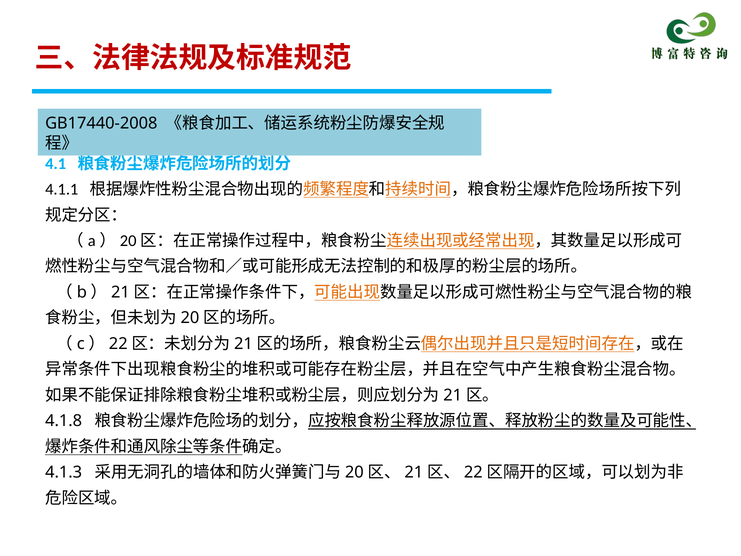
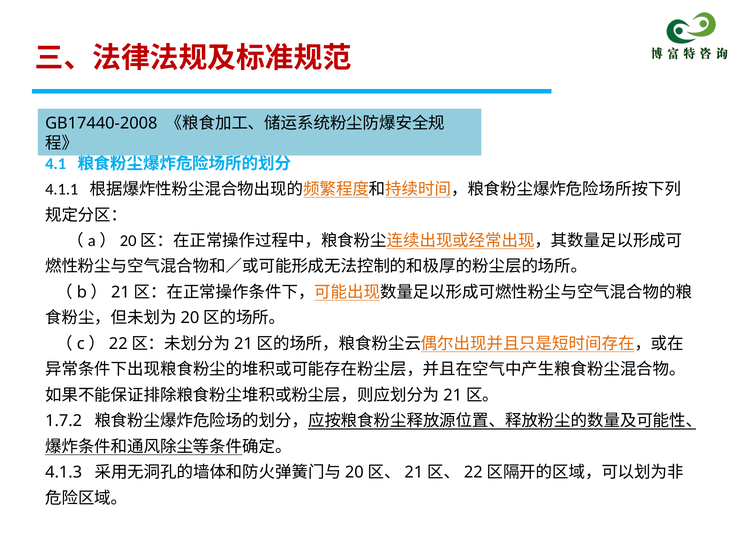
4.1.8: 4.1.8 -> 1.7.2
